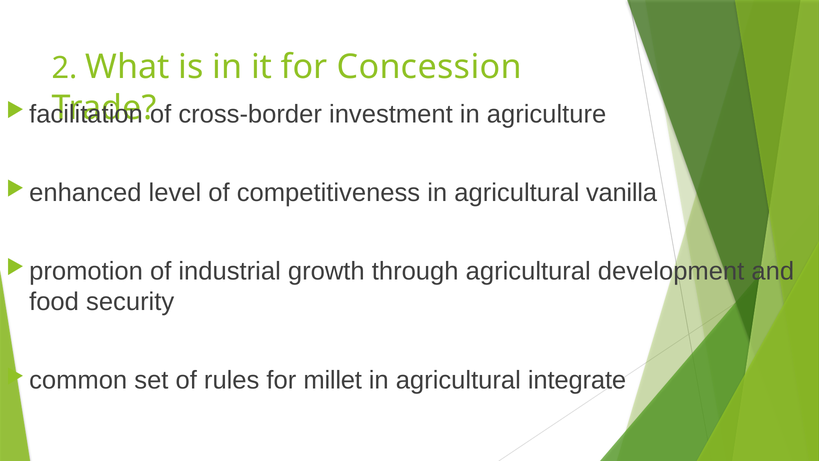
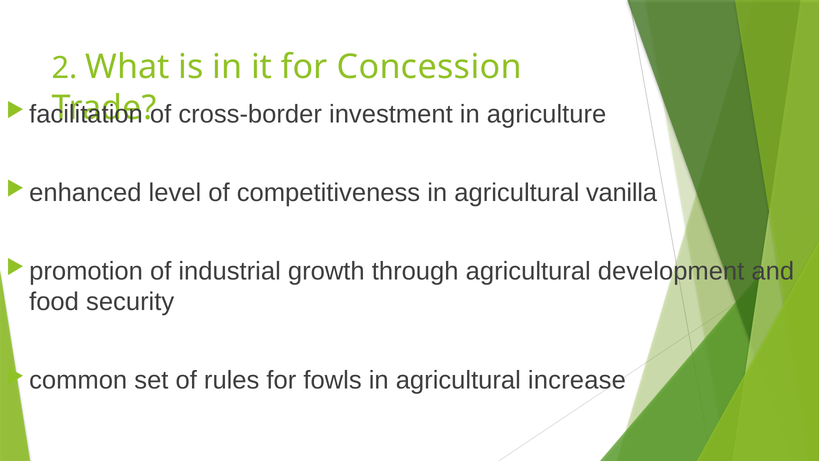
millet: millet -> fowls
integrate: integrate -> increase
